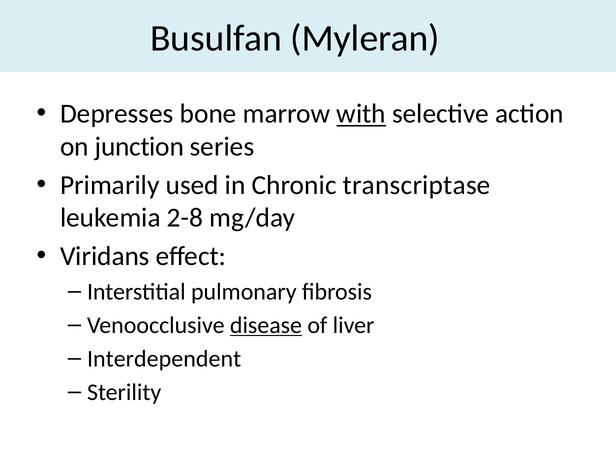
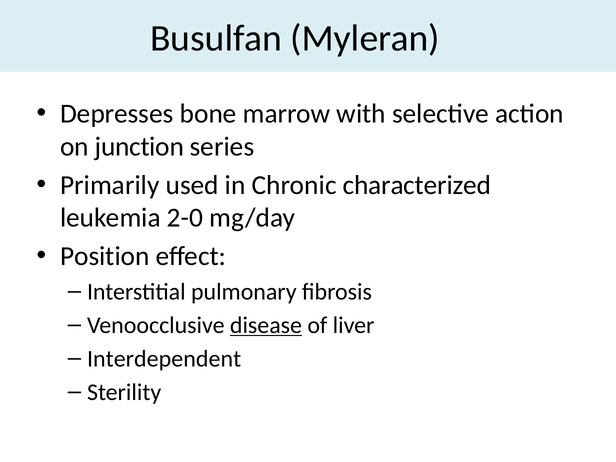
with underline: present -> none
transcriptase: transcriptase -> characterized
2-8: 2-8 -> 2-0
Viridans: Viridans -> Position
